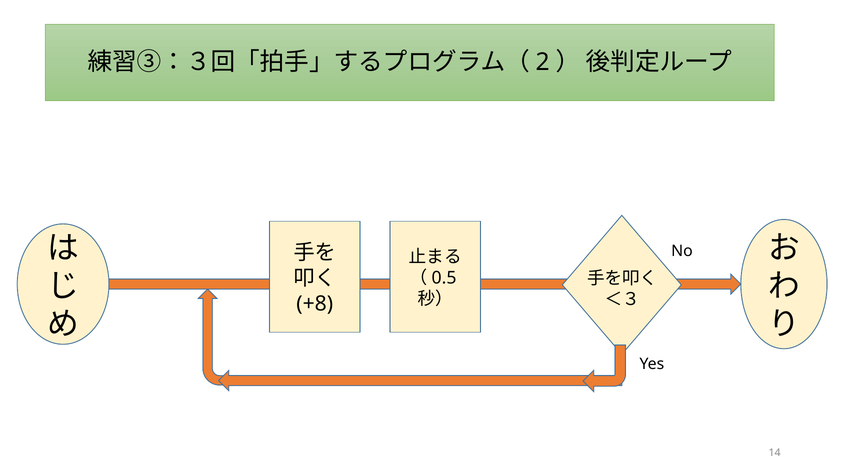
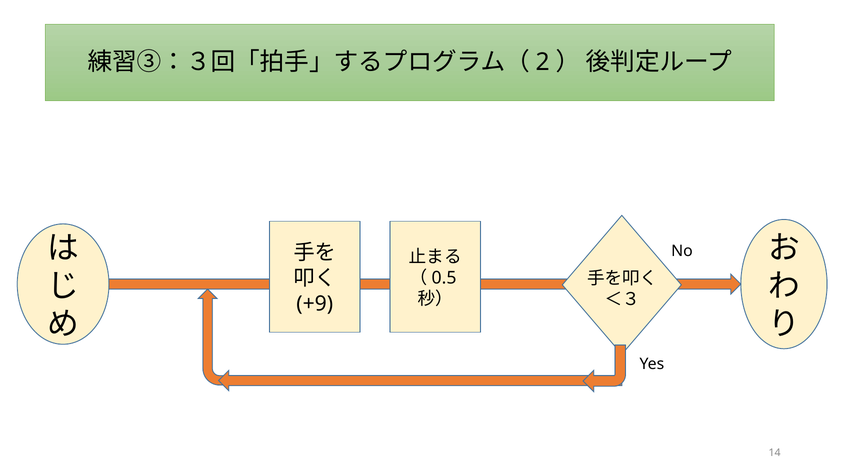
+8: +8 -> +9
